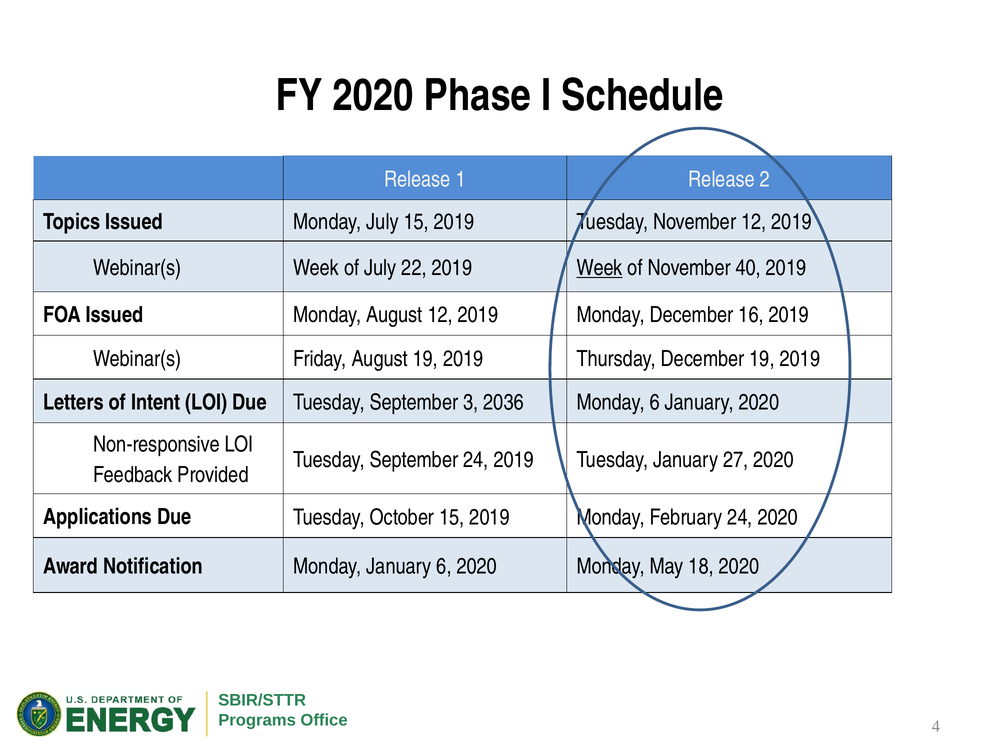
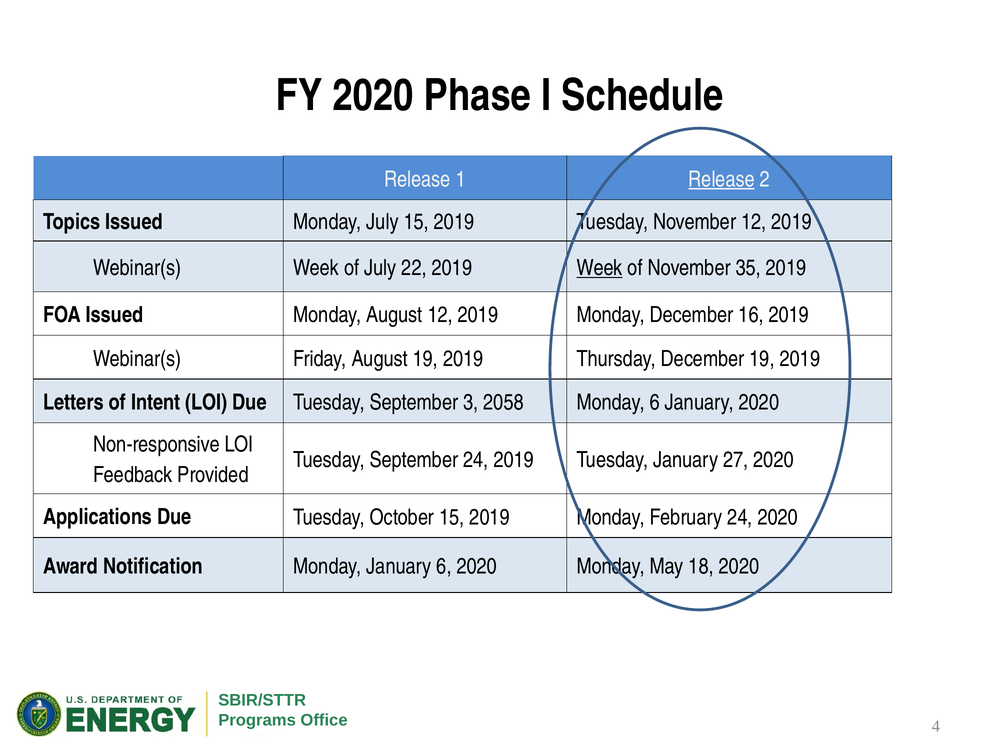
Release at (722, 179) underline: none -> present
40: 40 -> 35
2036: 2036 -> 2058
